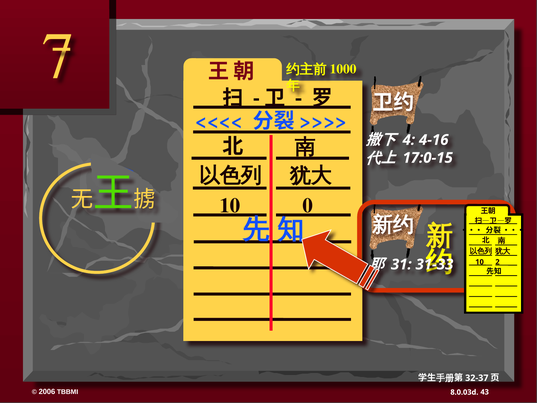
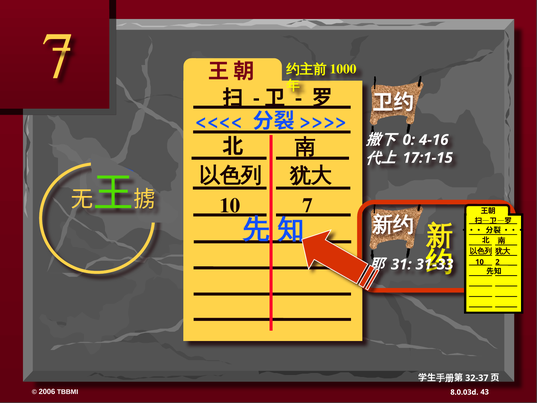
4: 4 -> 0
17:0-15: 17:0-15 -> 17:1-15
10 0: 0 -> 7
